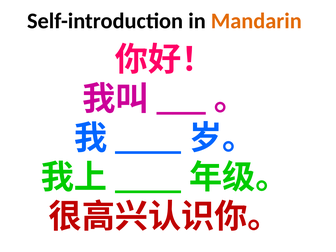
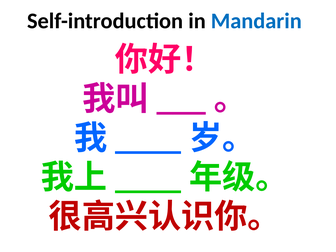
Mandarin colour: orange -> blue
